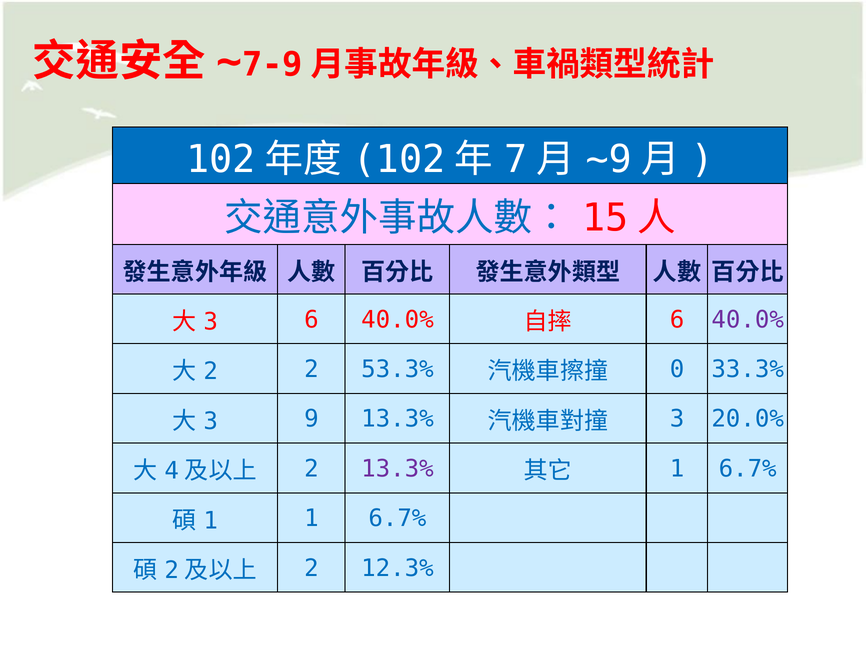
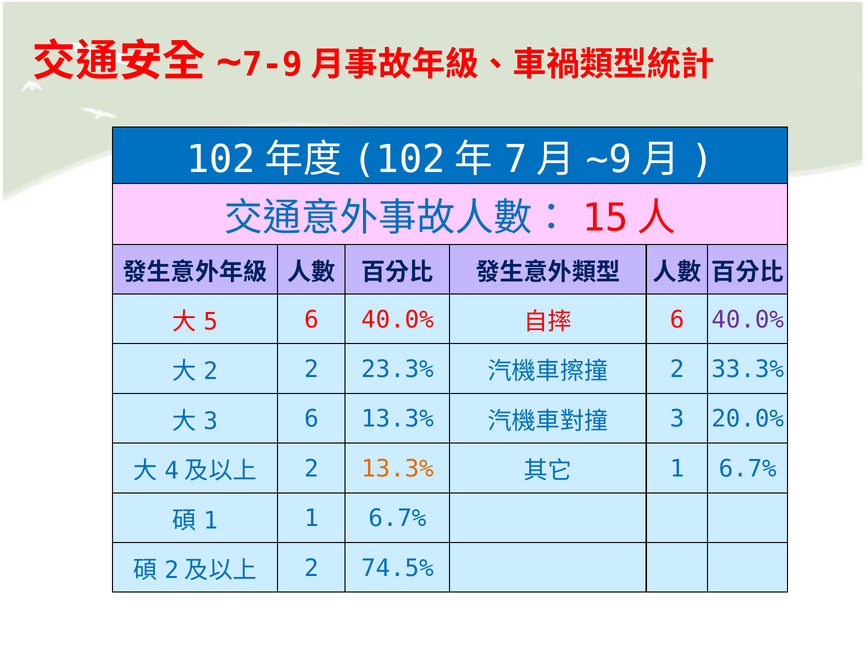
3 at (211, 322): 3 -> 5
53.3%: 53.3% -> 23.3%
0 at (677, 370): 0 -> 2
3 9: 9 -> 6
13.3% at (397, 469) colour: purple -> orange
12.3%: 12.3% -> 74.5%
